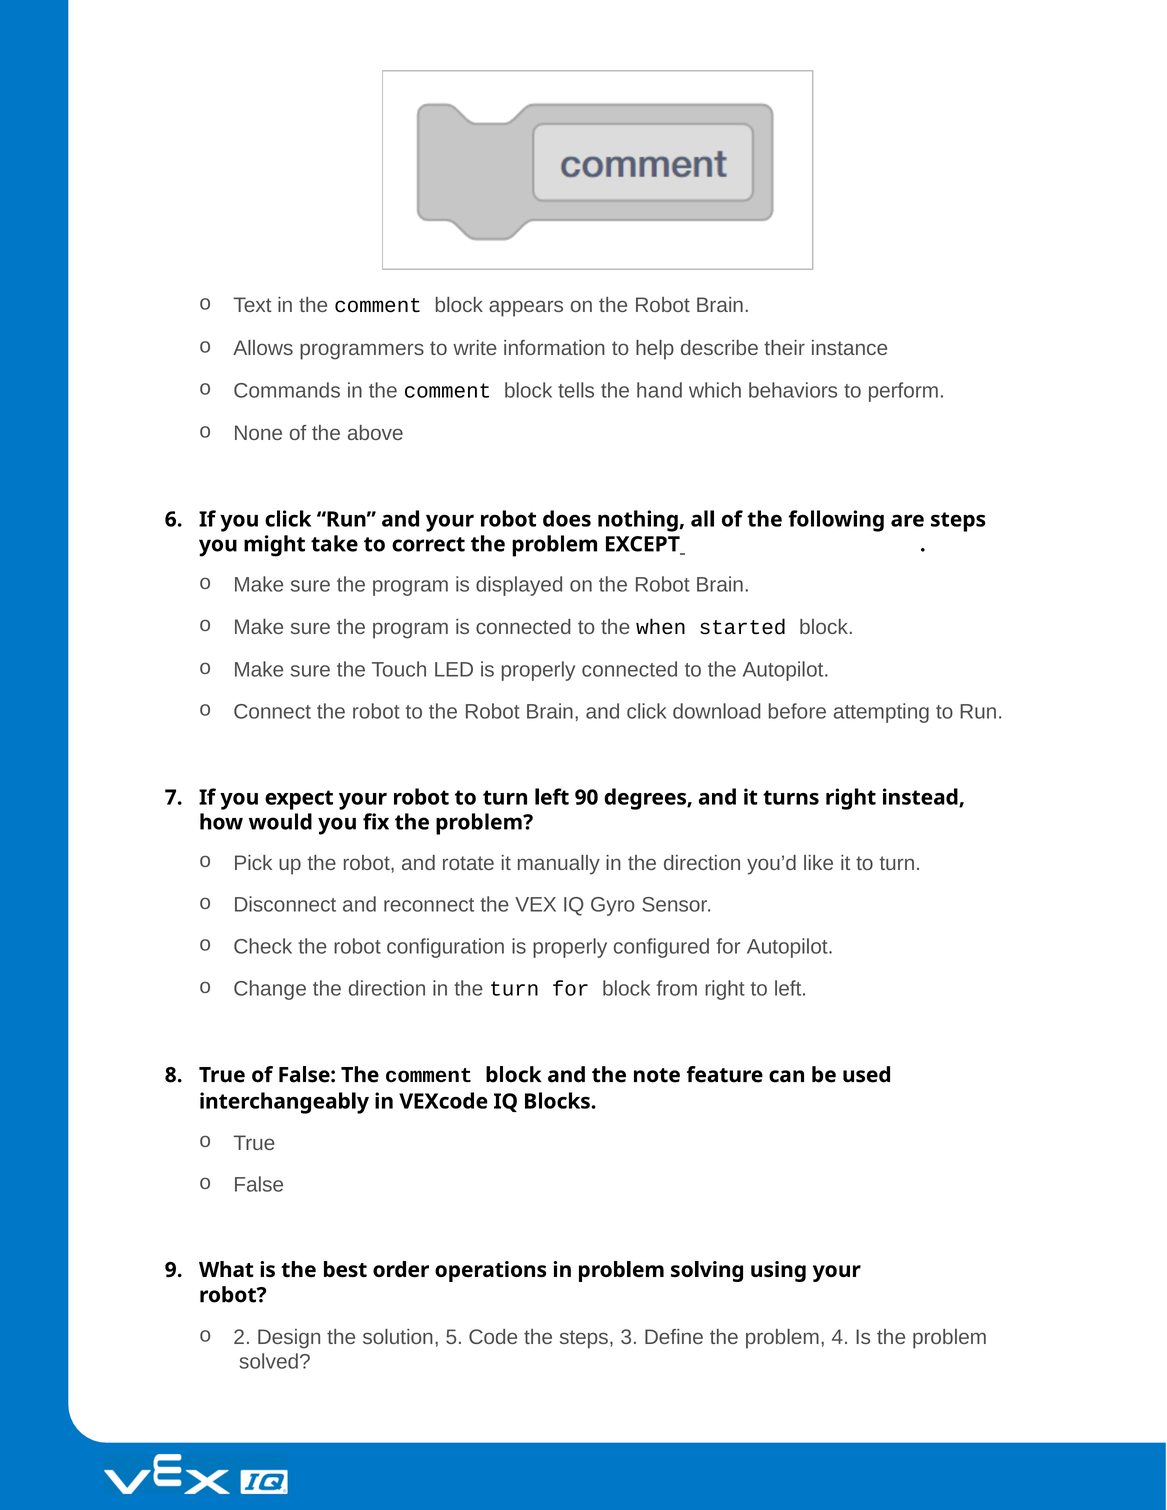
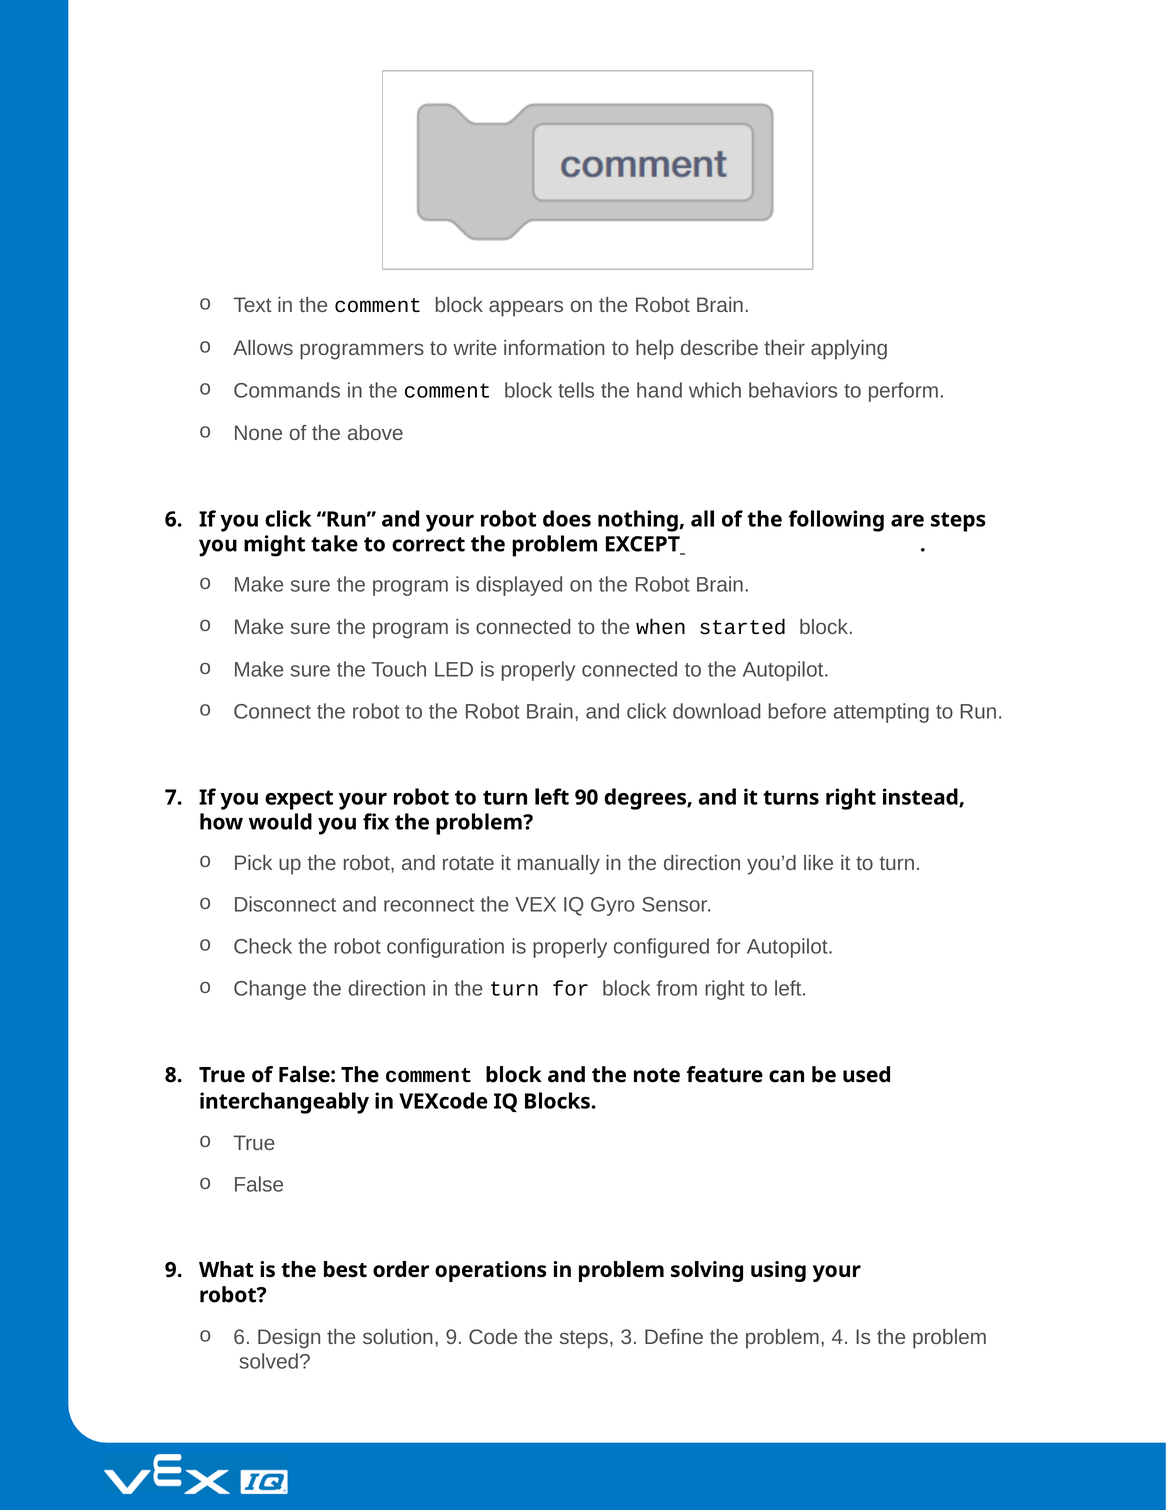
instance: instance -> applying
2 at (242, 1338): 2 -> 6
solution 5: 5 -> 9
